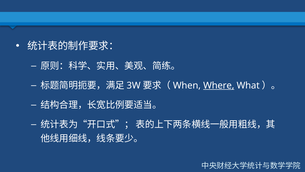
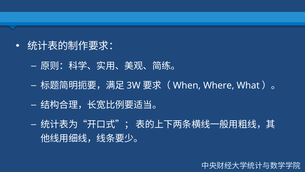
Where underline: present -> none
